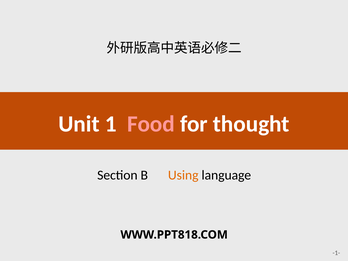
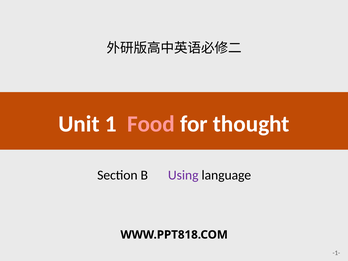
Using colour: orange -> purple
